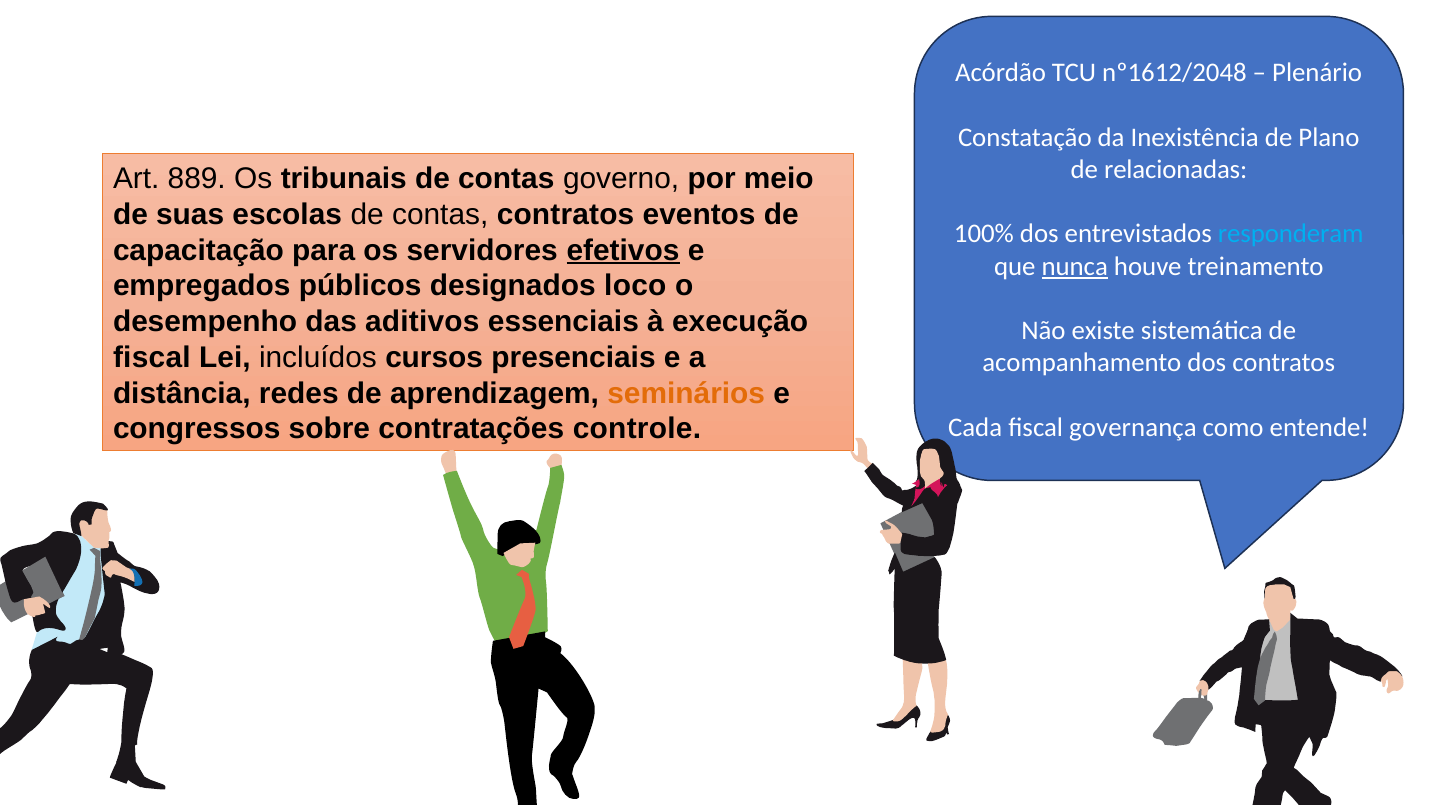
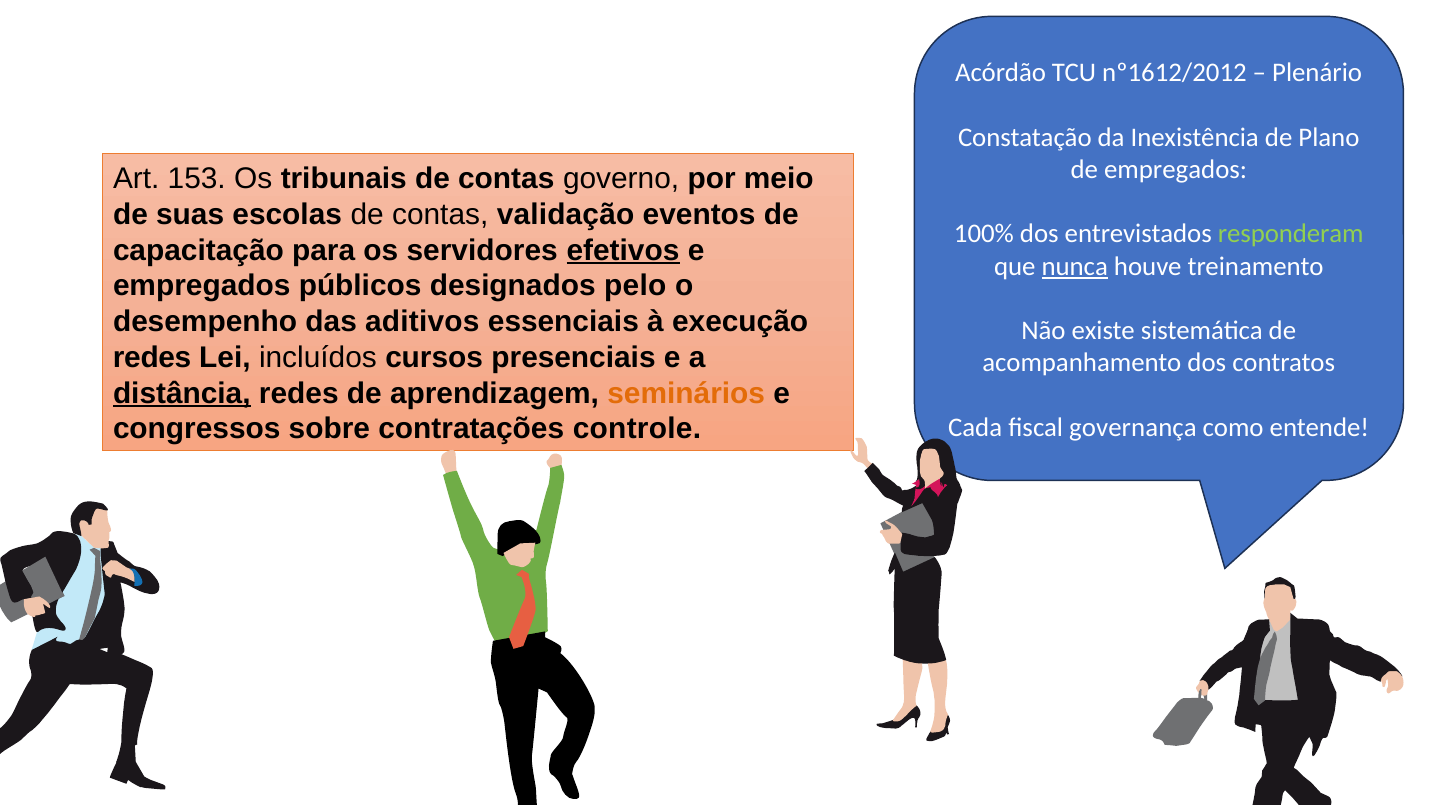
nº1612/2048: nº1612/2048 -> nº1612/2012
de relacionadas: relacionadas -> empregados
889: 889 -> 153
contas contratos: contratos -> validação
responderam colour: light blue -> light green
loco: loco -> pelo
fiscal at (152, 358): fiscal -> redes
distância underline: none -> present
